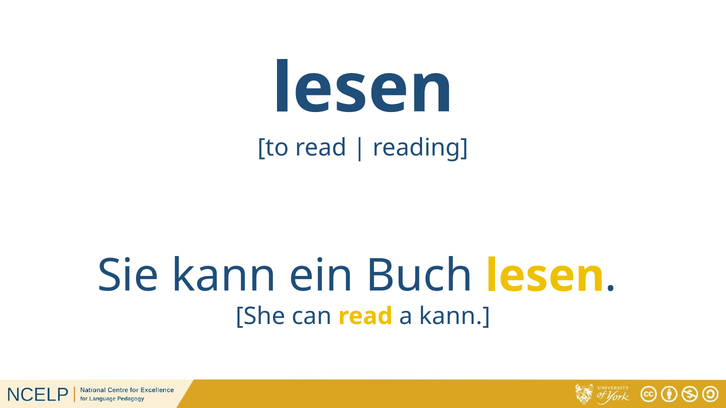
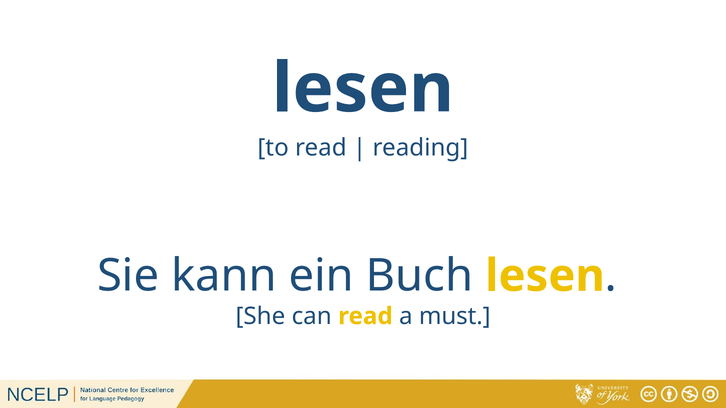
a kann: kann -> must
